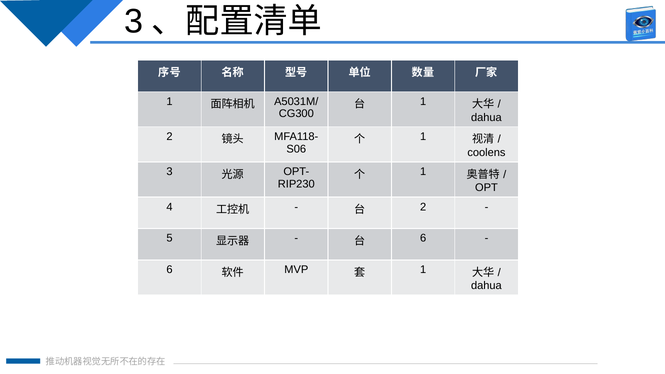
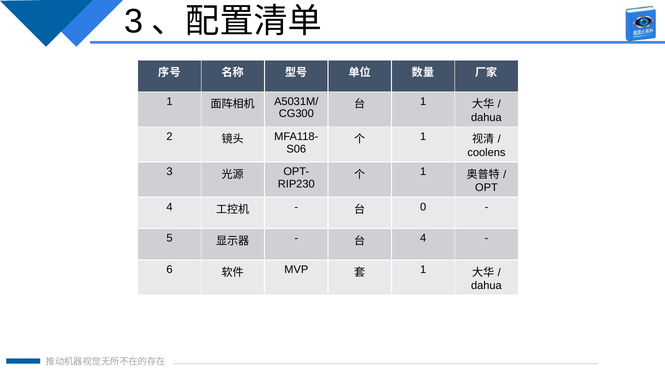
2 at (423, 207): 2 -> 0
6 at (423, 238): 6 -> 4
